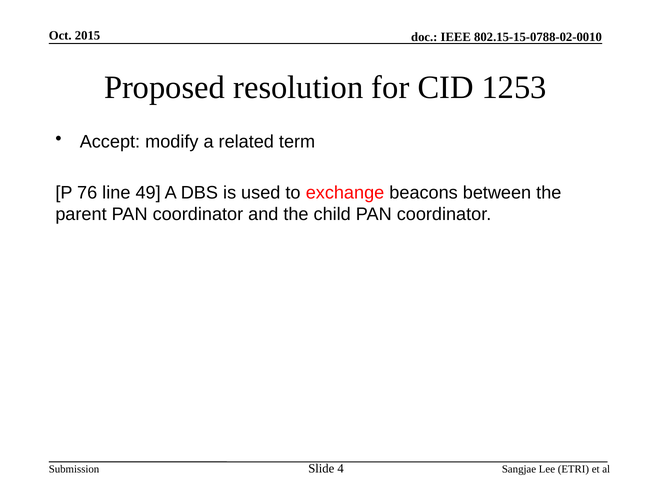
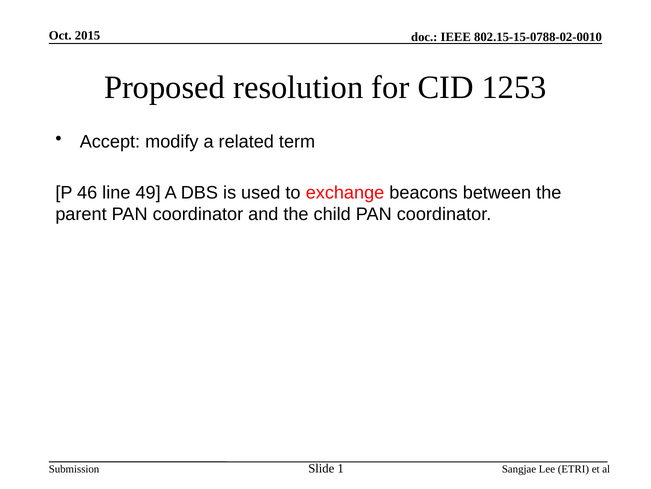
76: 76 -> 46
4: 4 -> 1
